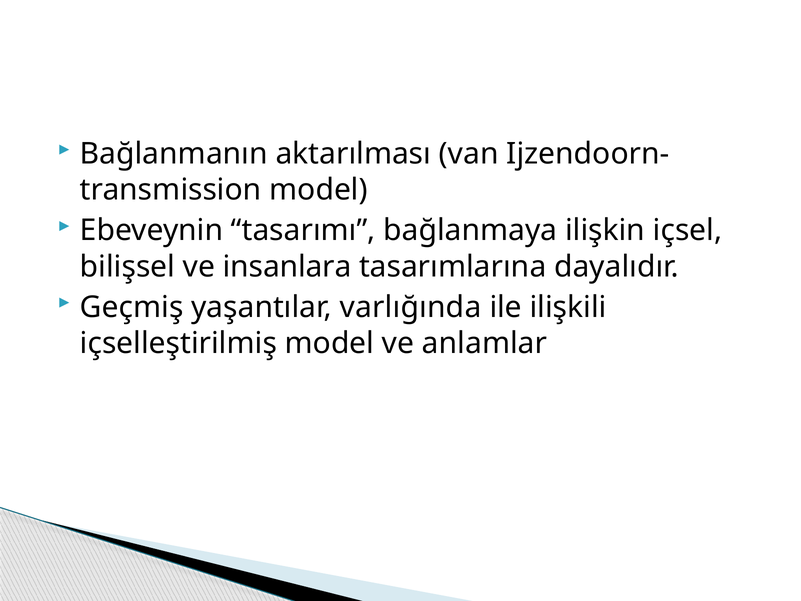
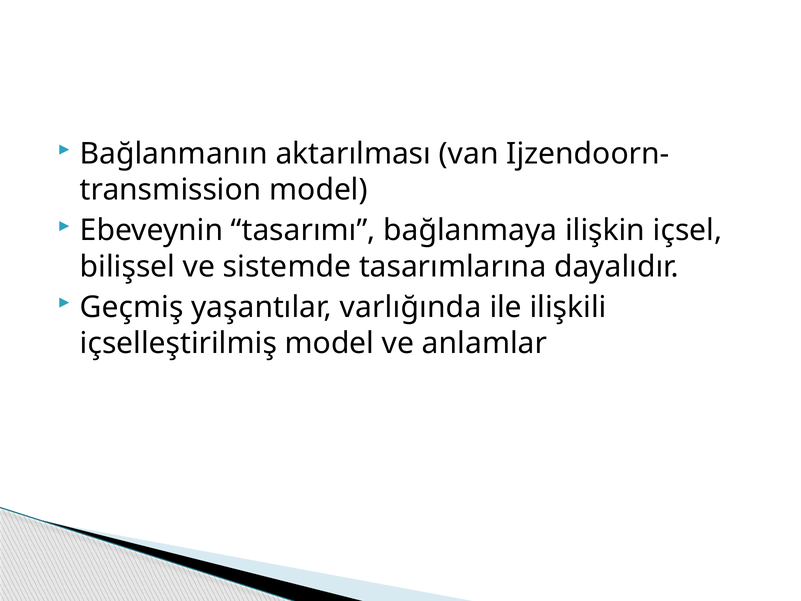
insanlara: insanlara -> sistemde
